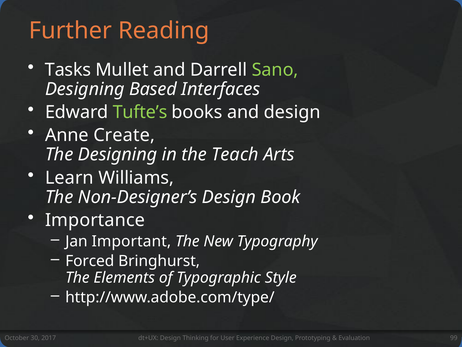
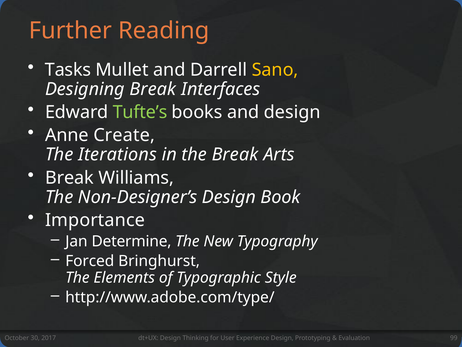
Sano colour: light green -> yellow
Designing Based: Based -> Break
The Designing: Designing -> Iterations
the Teach: Teach -> Break
Learn at (69, 178): Learn -> Break
Important: Important -> Determine
